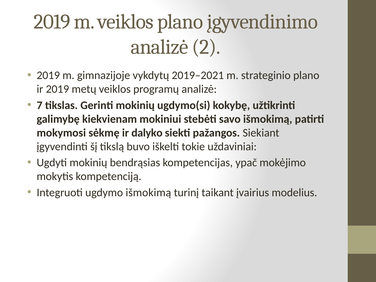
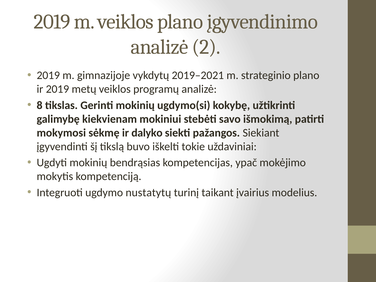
7: 7 -> 8
ugdymo išmokimą: išmokimą -> nustatytų
